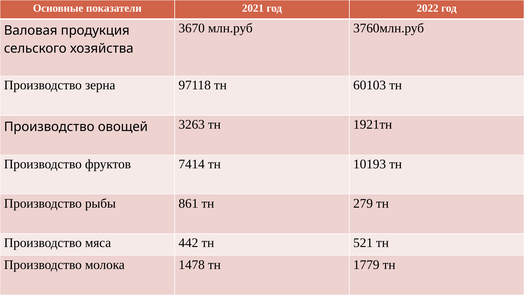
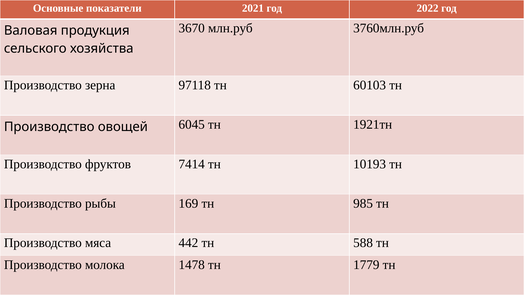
3263: 3263 -> 6045
861: 861 -> 169
279: 279 -> 985
521: 521 -> 588
